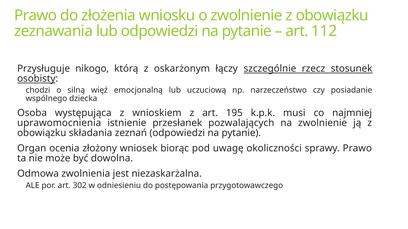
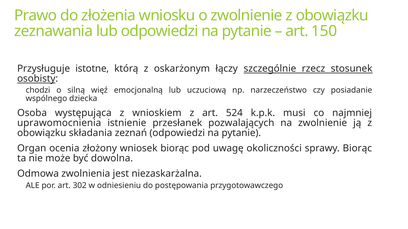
112: 112 -> 150
nikogo: nikogo -> istotne
195: 195 -> 524
sprawy Prawo: Prawo -> Biorąc
